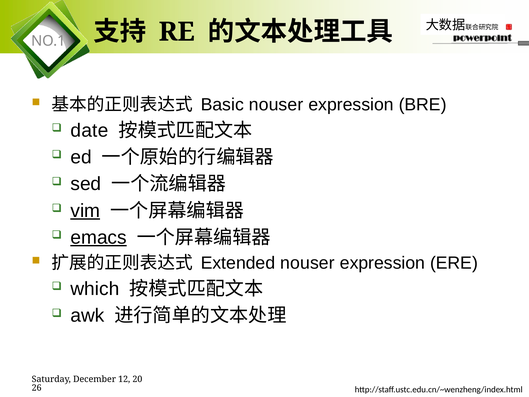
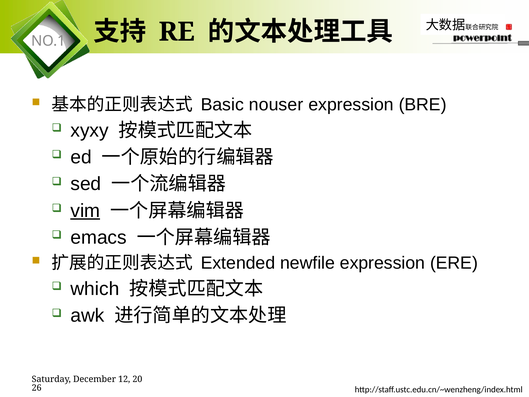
date: date -> xyxy
emacs underline: present -> none
Extended nouser: nouser -> newfile
